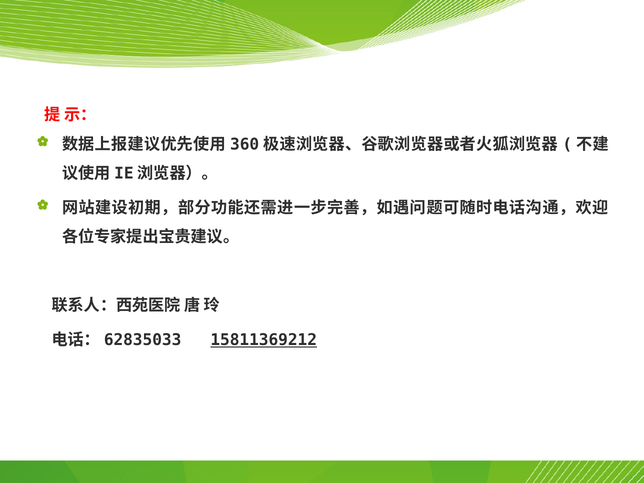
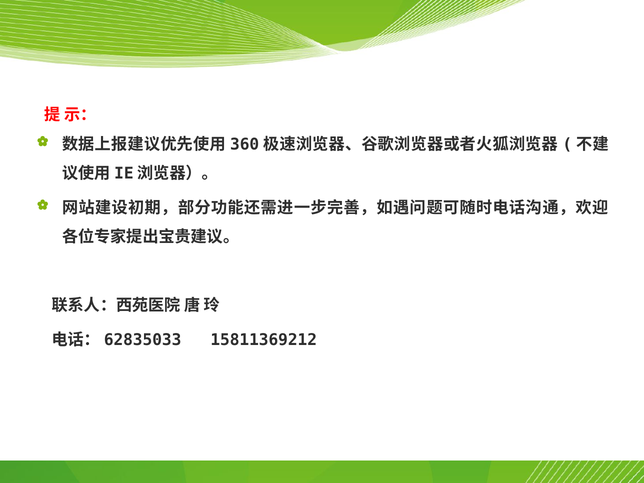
15811369212 underline: present -> none
